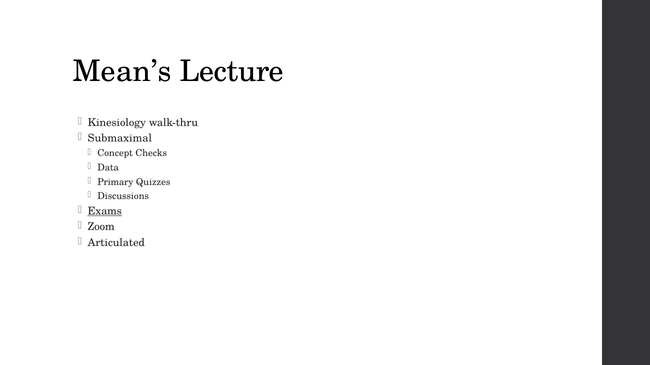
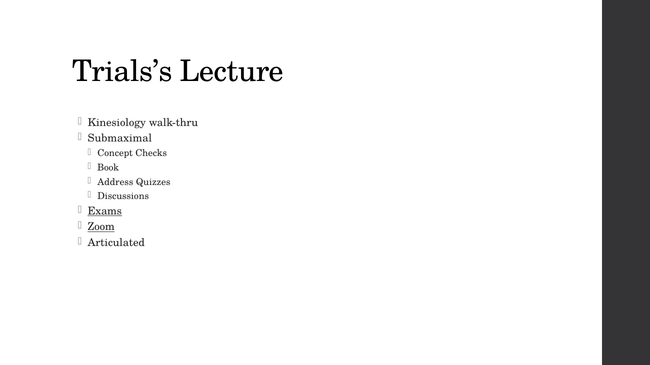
Mean’s: Mean’s -> Trials’s
Data: Data -> Book
Primary: Primary -> Address
Zoom underline: none -> present
